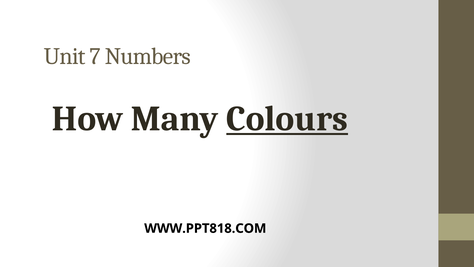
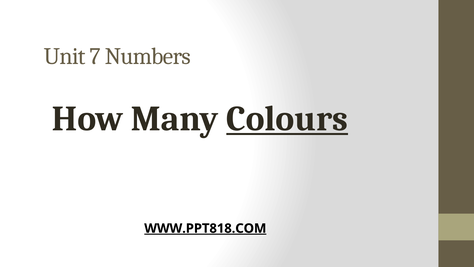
WWW.PPT818.COM underline: none -> present
